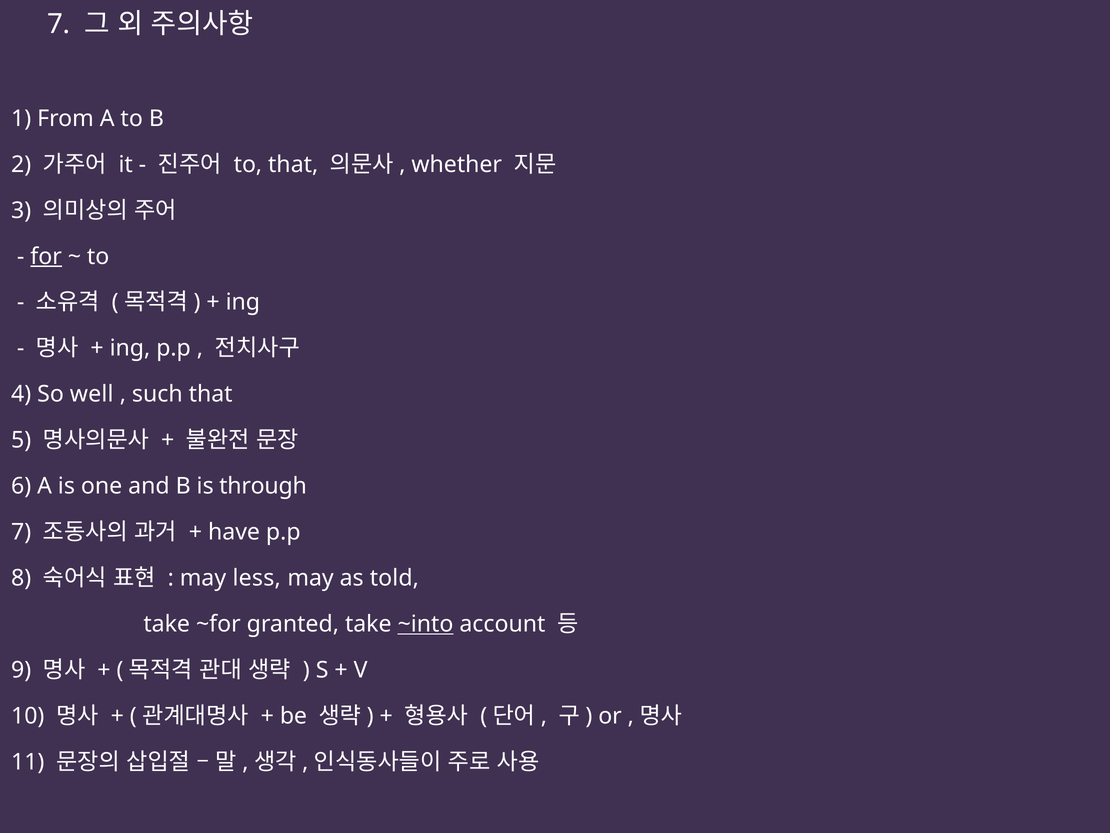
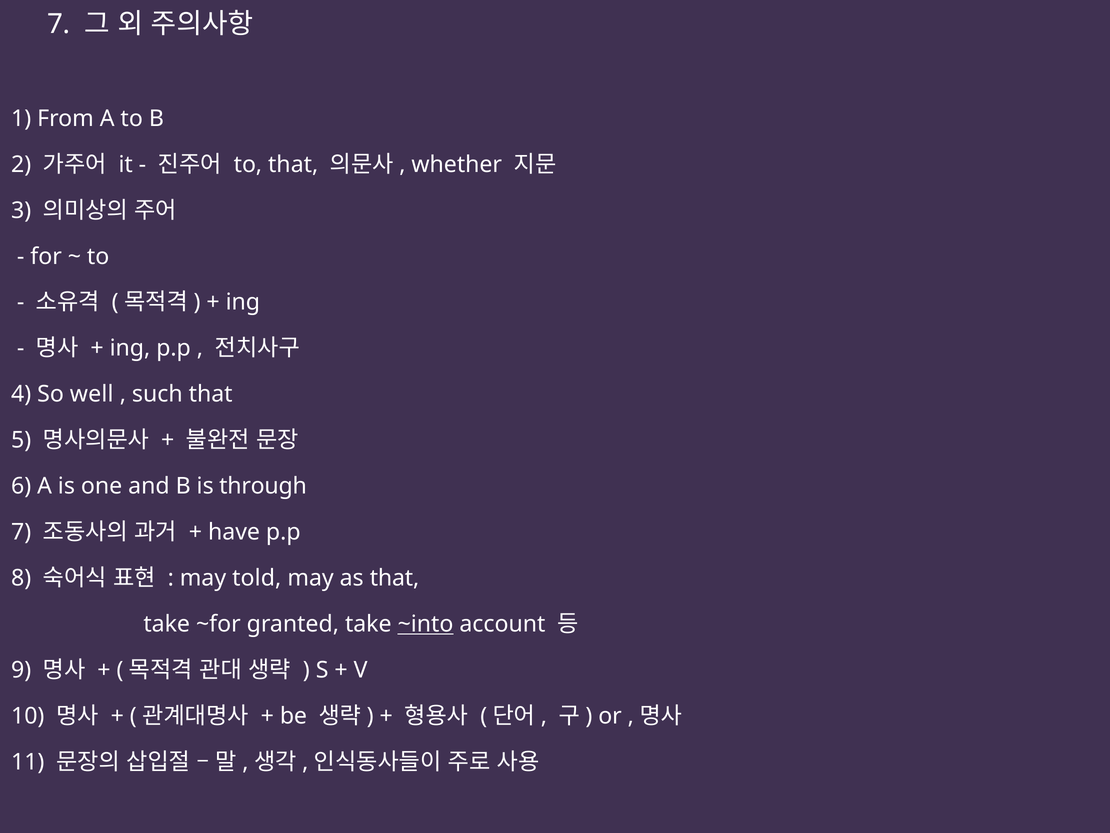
for underline: present -> none
less: less -> told
as told: told -> that
